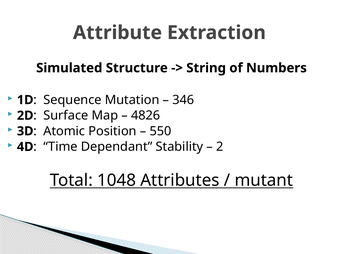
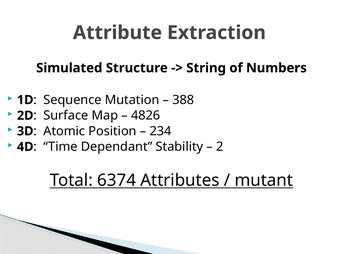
346: 346 -> 388
550: 550 -> 234
1048: 1048 -> 6374
